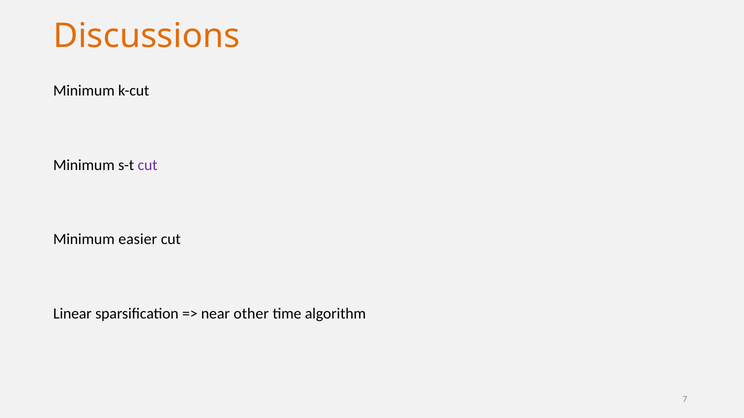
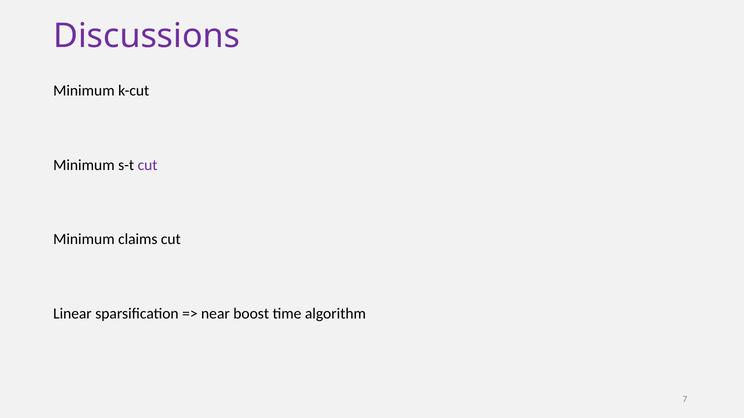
Discussions colour: orange -> purple
easier: easier -> claims
other: other -> boost
